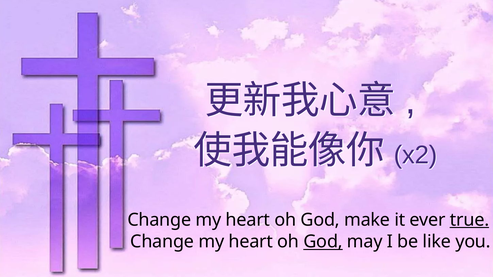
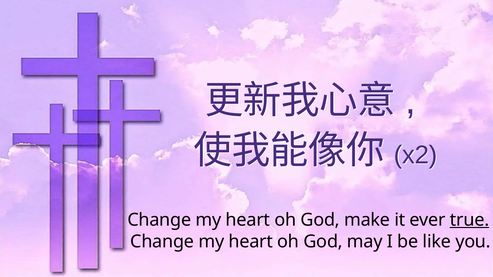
God at (323, 242) underline: present -> none
